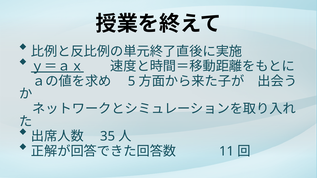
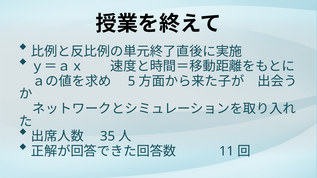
ｙ＝ａｘ underline: present -> none
